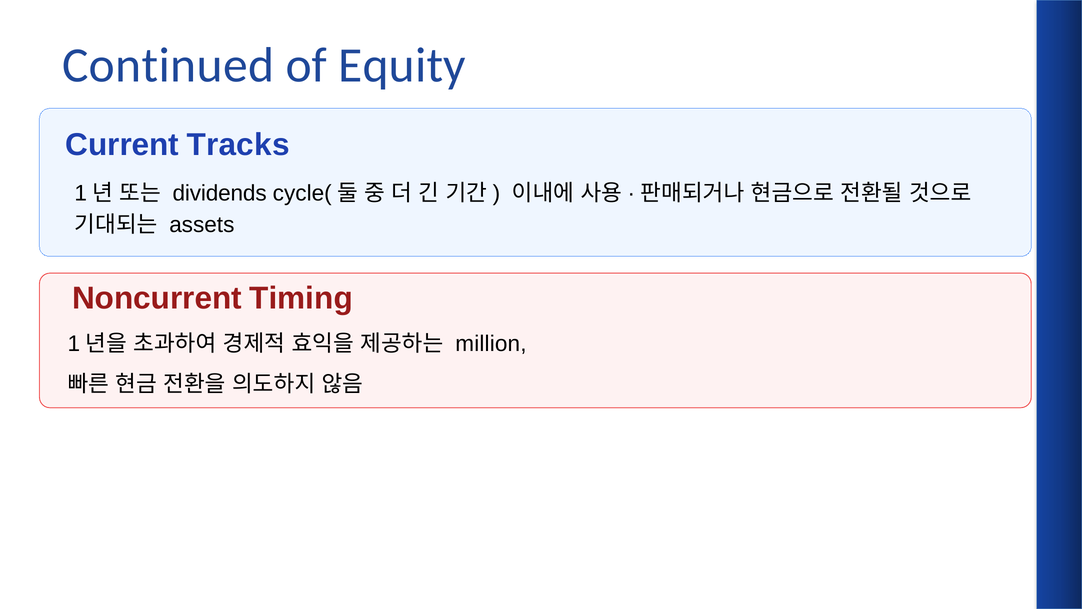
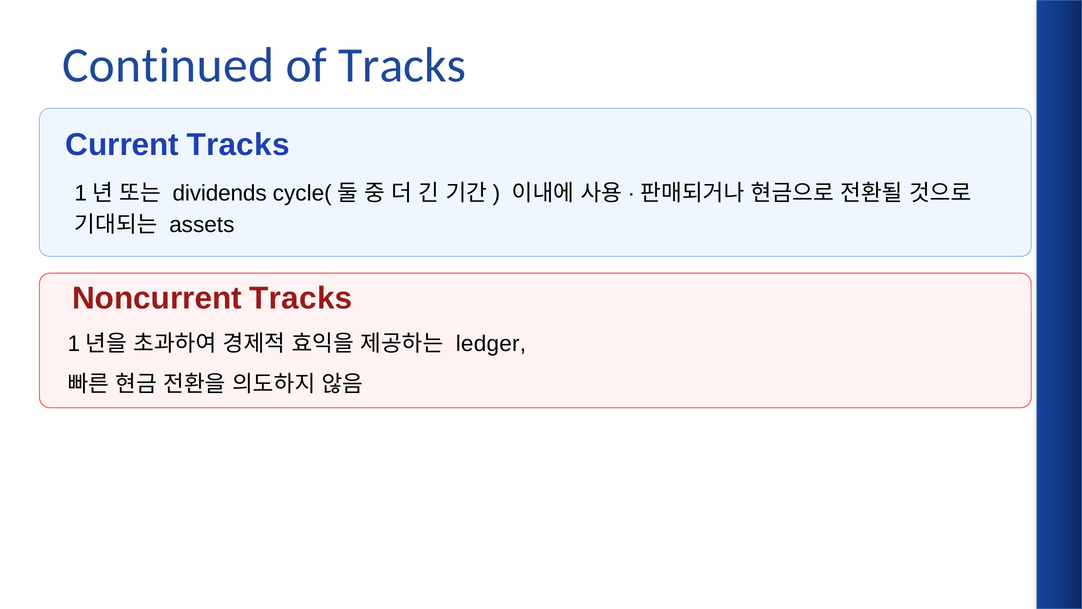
of Equity: Equity -> Tracks
Noncurrent Timing: Timing -> Tracks
million: million -> ledger
